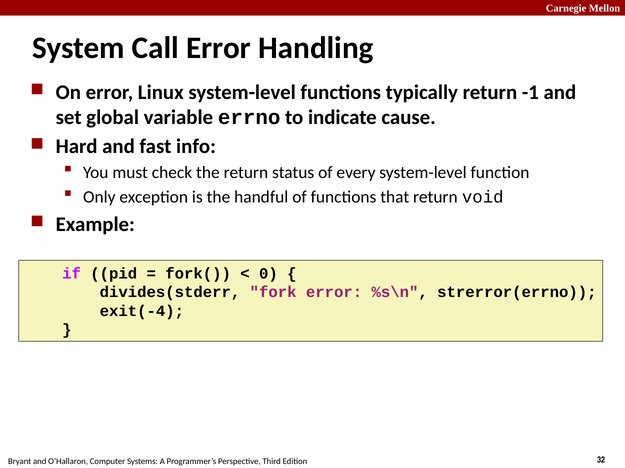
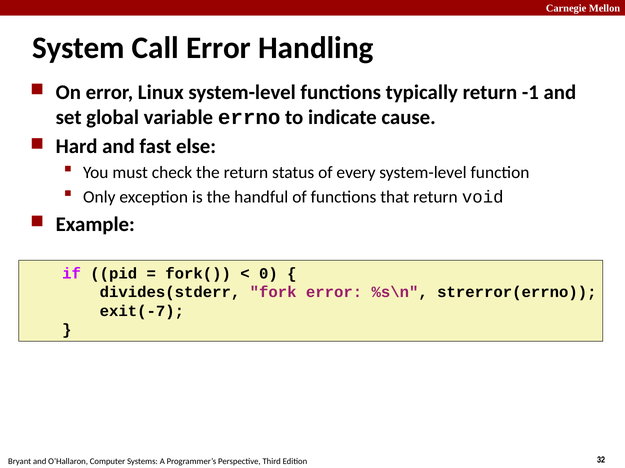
info: info -> else
exit(-4: exit(-4 -> exit(-7
